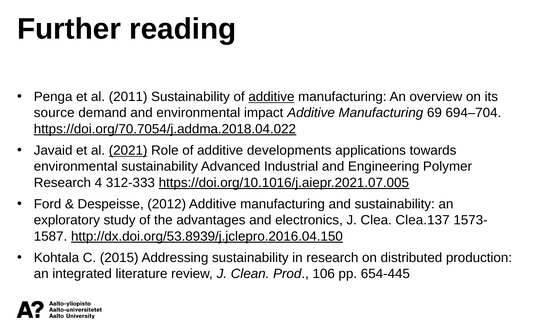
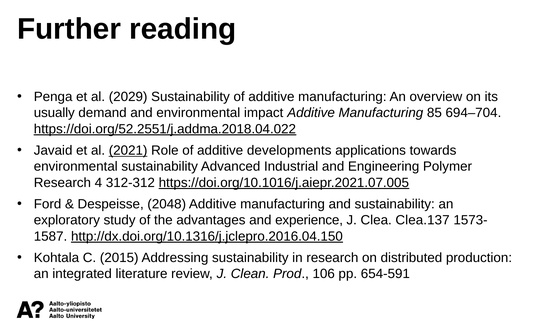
2011: 2011 -> 2029
additive at (271, 97) underline: present -> none
source: source -> usually
69: 69 -> 85
https://doi.org/70.7054/j.addma.2018.04.022: https://doi.org/70.7054/j.addma.2018.04.022 -> https://doi.org/52.2551/j.addma.2018.04.022
312-333: 312-333 -> 312-312
2012: 2012 -> 2048
electronics: electronics -> experience
http://dx.doi.org/53.8939/j.jclepro.2016.04.150: http://dx.doi.org/53.8939/j.jclepro.2016.04.150 -> http://dx.doi.org/10.1316/j.jclepro.2016.04.150
654-445: 654-445 -> 654-591
